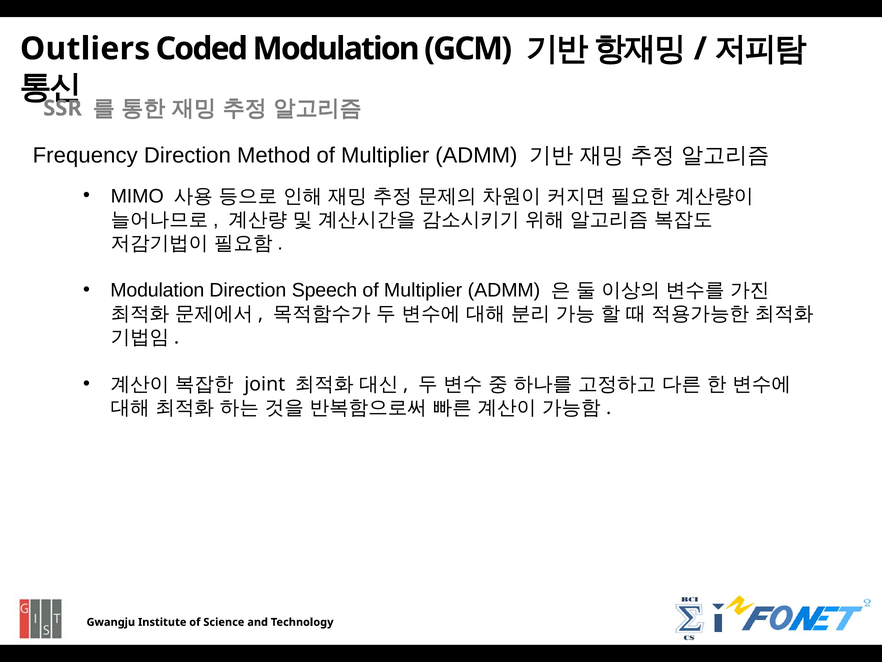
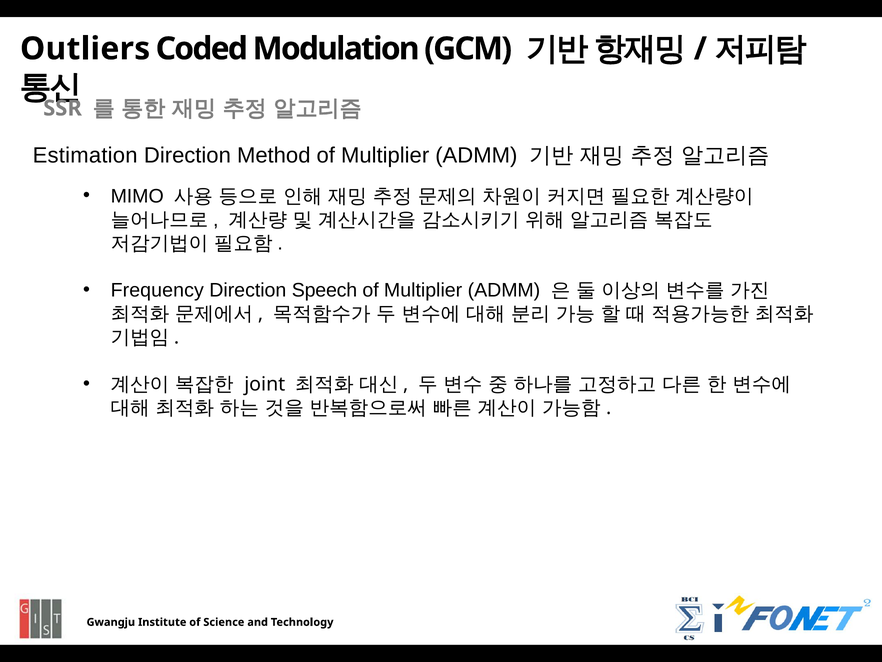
Frequency: Frequency -> Estimation
Modulation at (157, 290): Modulation -> Frequency
